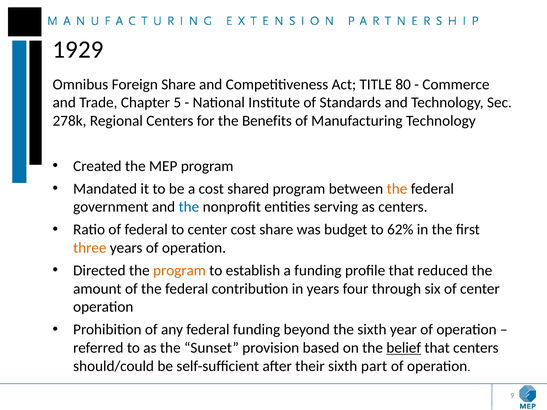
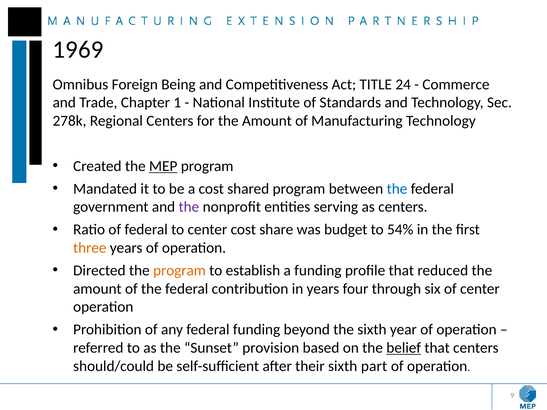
1929: 1929 -> 1969
Foreign Share: Share -> Being
80: 80 -> 24
5: 5 -> 1
for the Benefits: Benefits -> Amount
MEP underline: none -> present
the at (397, 189) colour: orange -> blue
the at (189, 207) colour: blue -> purple
62%: 62% -> 54%
